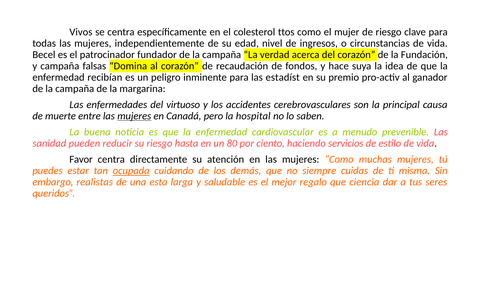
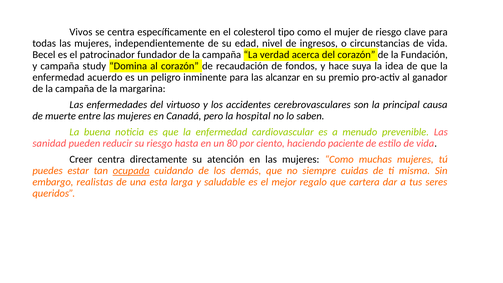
ttos: ttos -> tipo
falsas: falsas -> study
recibían: recibían -> acuerdo
estadíst: estadíst -> alcanzar
mujeres at (134, 116) underline: present -> none
servicios: servicios -> paciente
Favor: Favor -> Creer
ciencia: ciencia -> cartera
